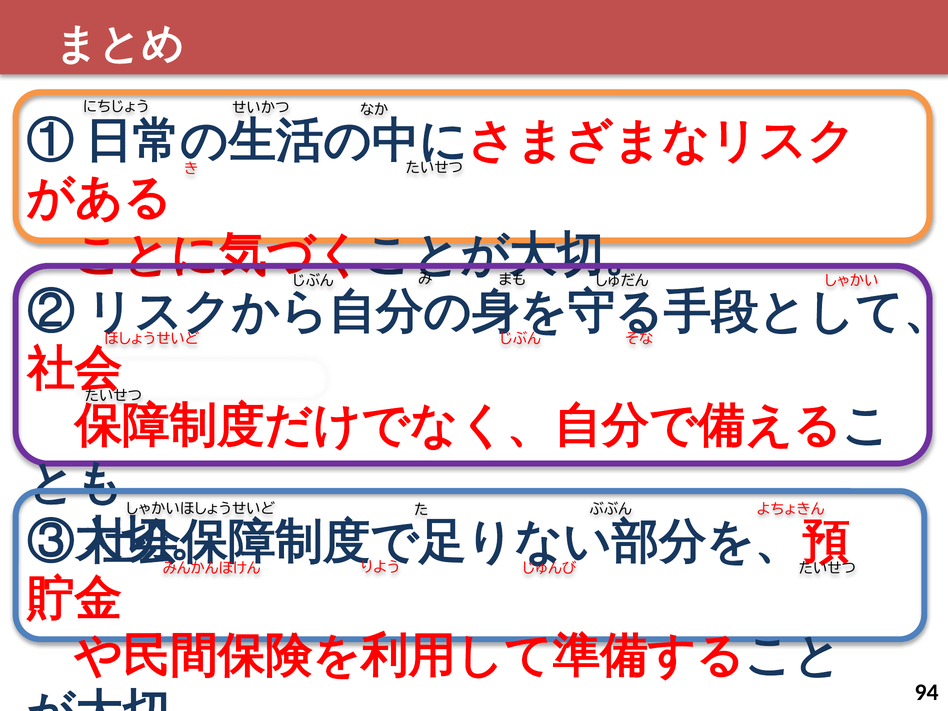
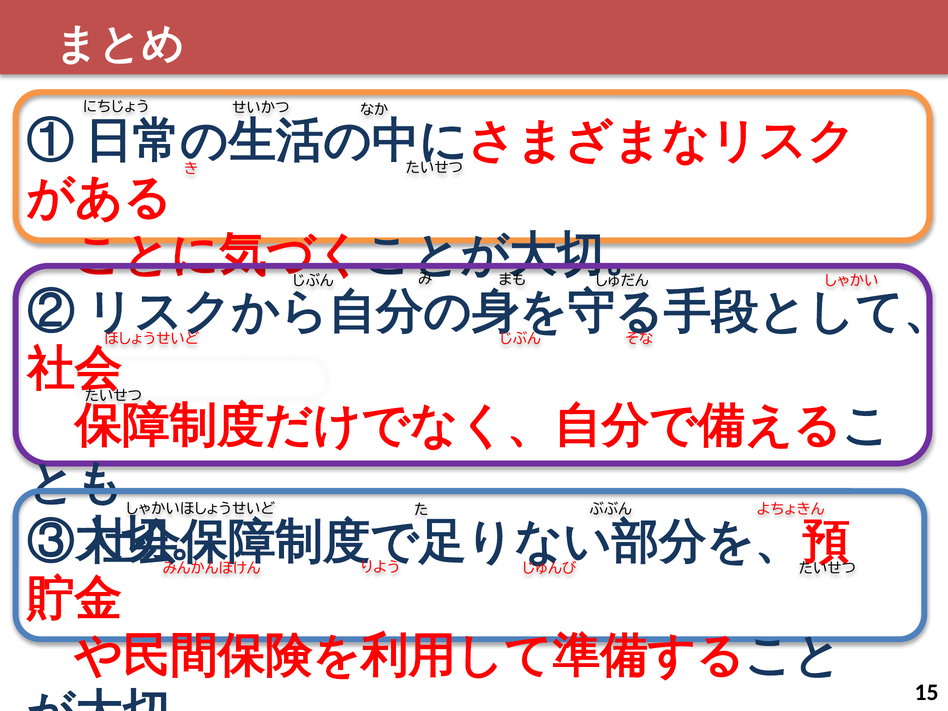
94: 94 -> 15
